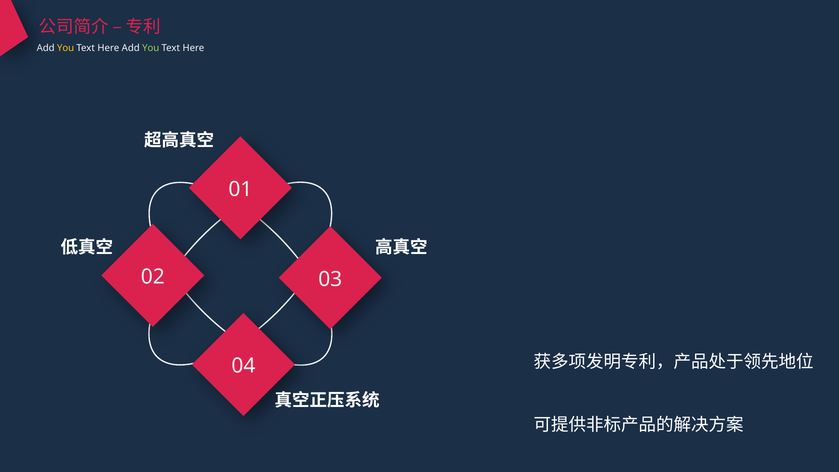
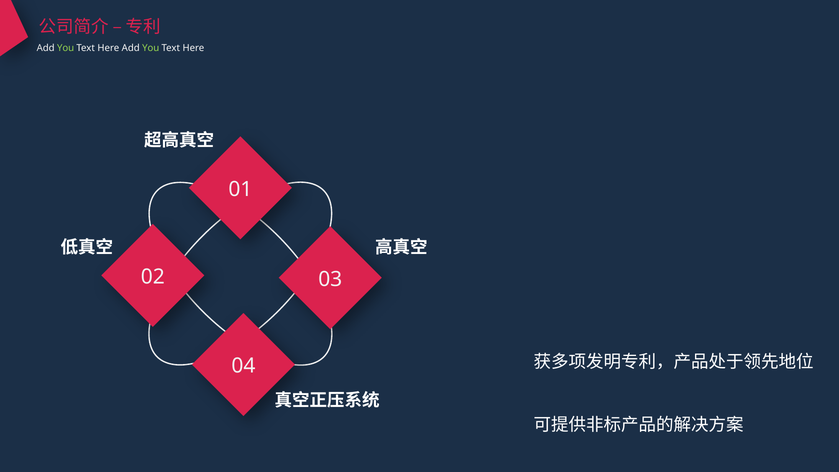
You at (66, 48) colour: yellow -> light green
